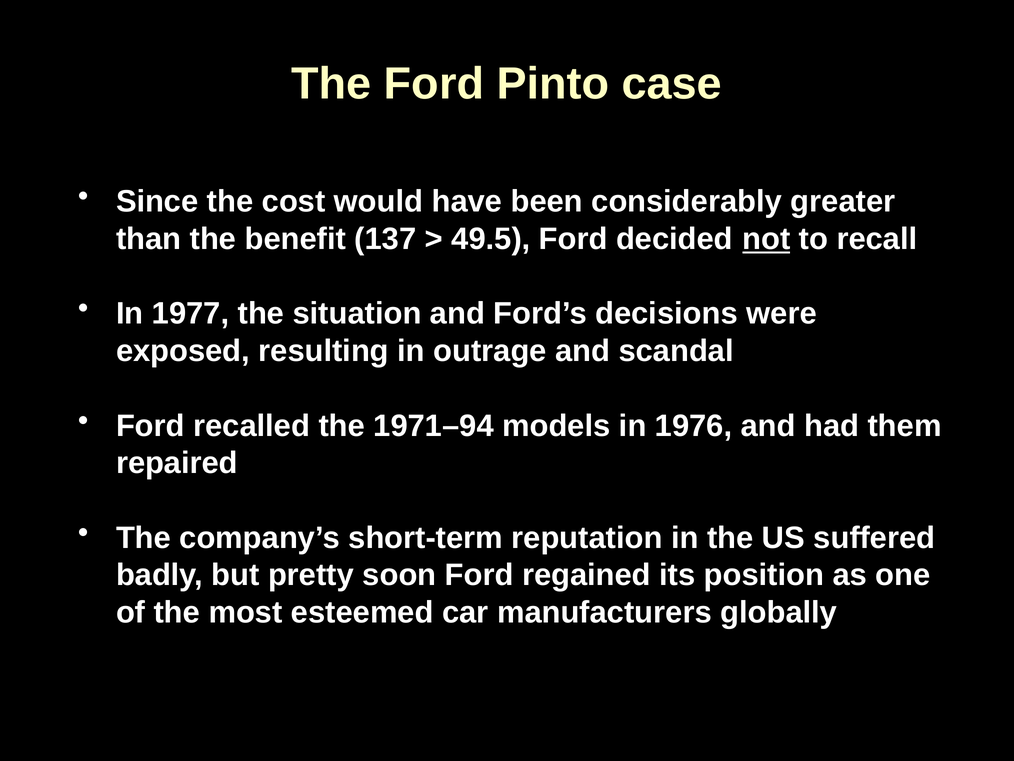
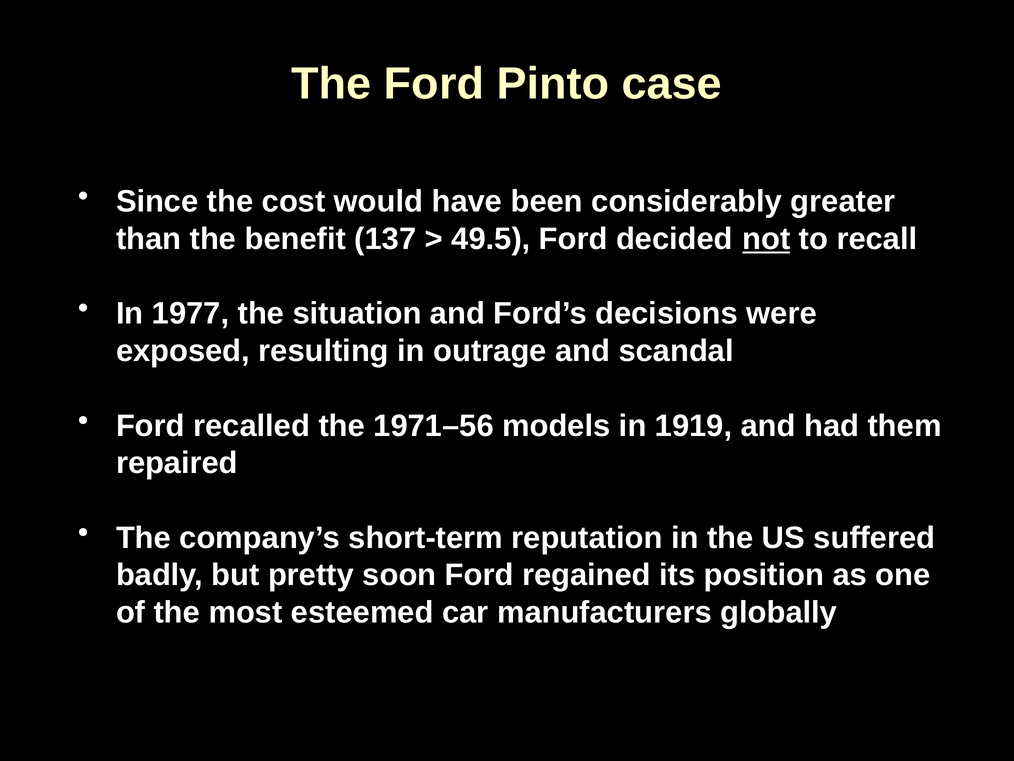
1971–94: 1971–94 -> 1971–56
1976: 1976 -> 1919
